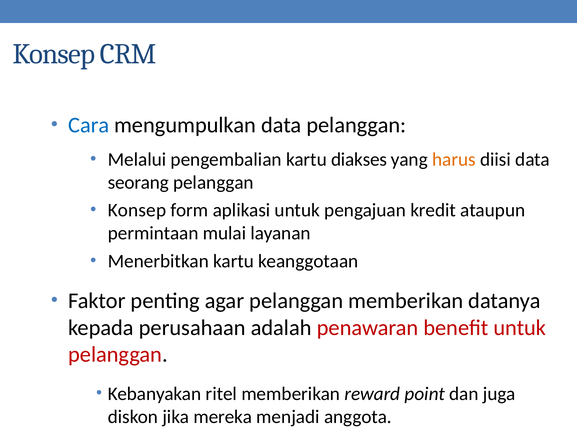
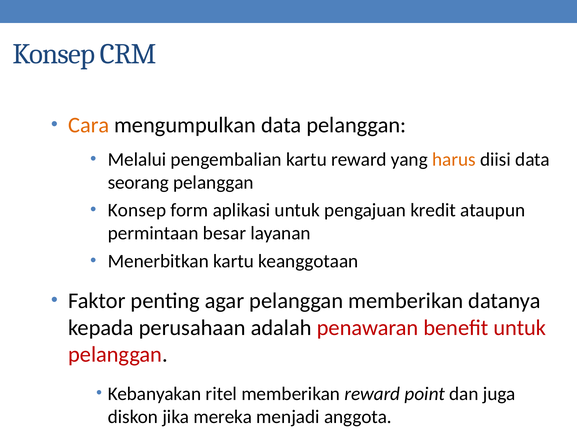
Cara colour: blue -> orange
kartu diakses: diakses -> reward
mulai: mulai -> besar
